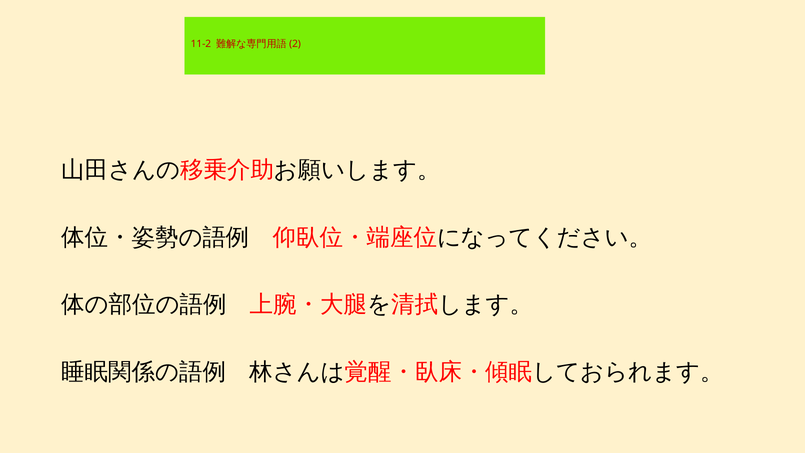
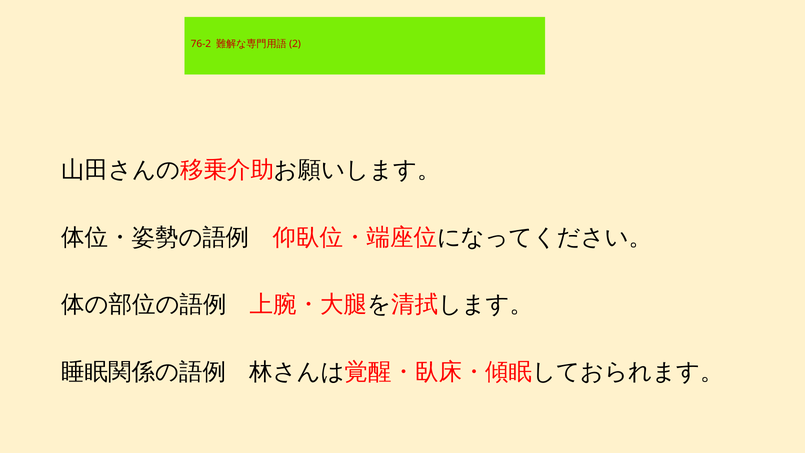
11-2: 11-2 -> 76-2
